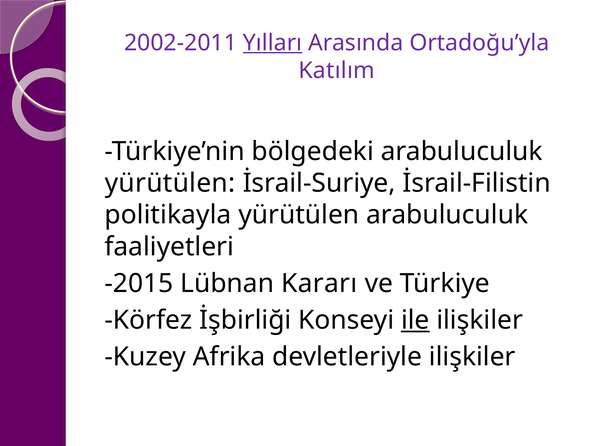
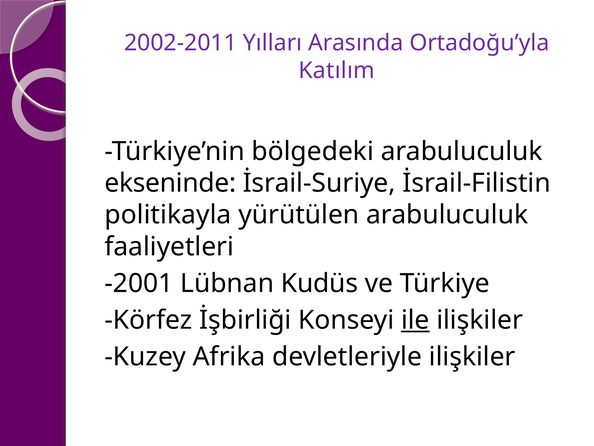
Yılları underline: present -> none
yürütülen at (170, 183): yürütülen -> ekseninde
-2015: -2015 -> -2001
Kararı: Kararı -> Kudüs
